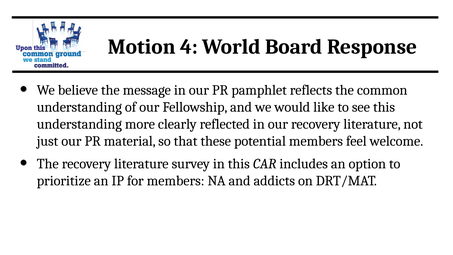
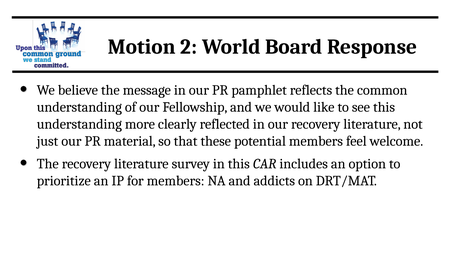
4: 4 -> 2
